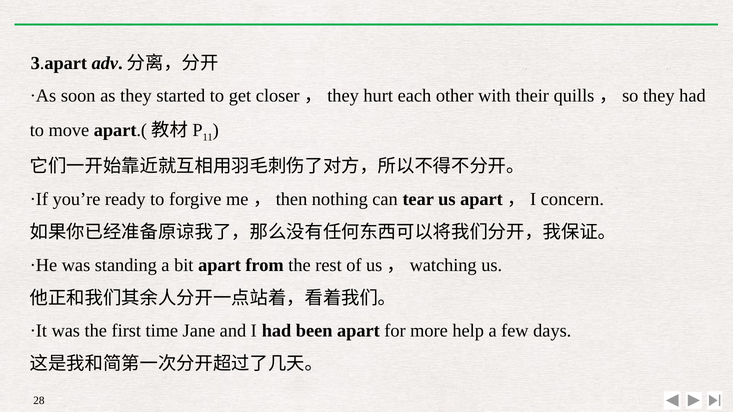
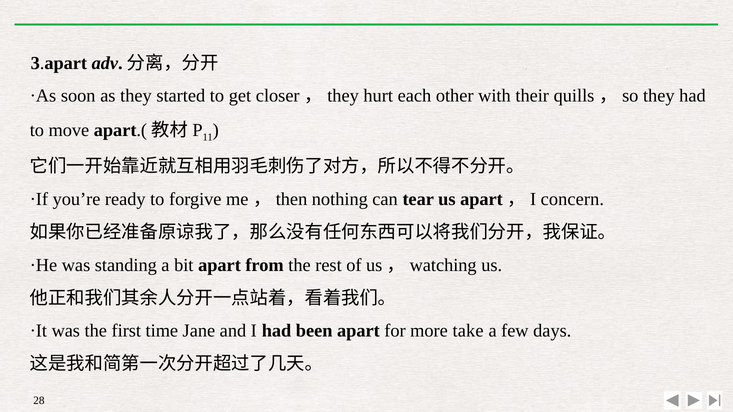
help: help -> take
